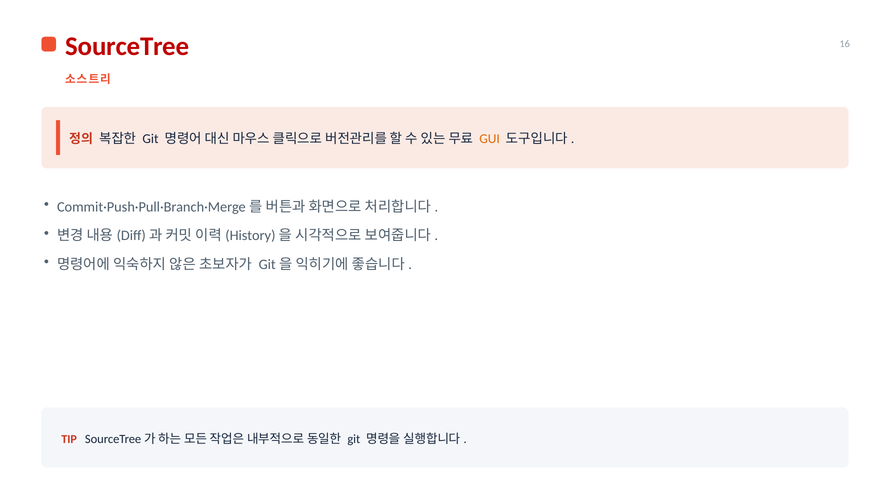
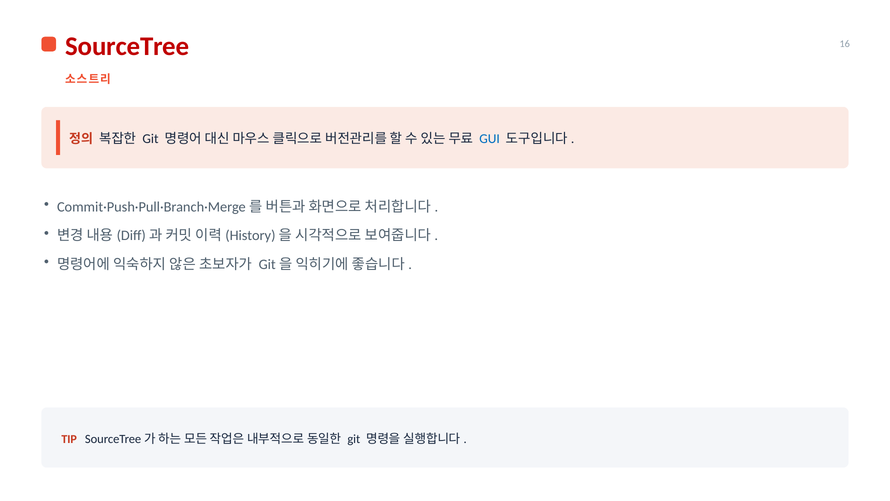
GUI colour: orange -> blue
